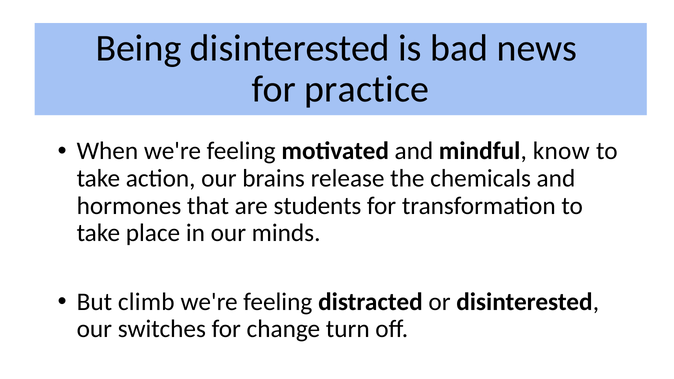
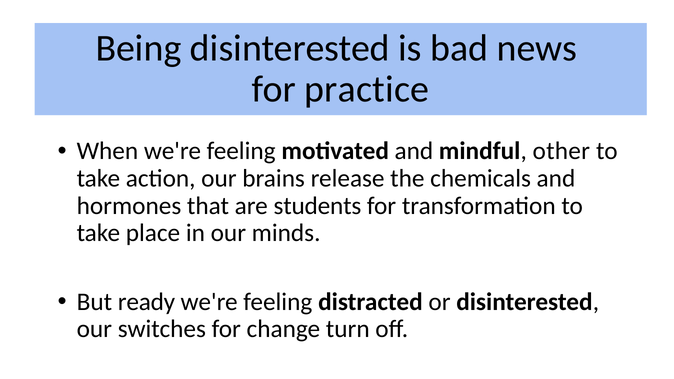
know: know -> other
climb: climb -> ready
